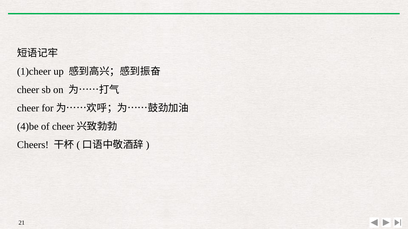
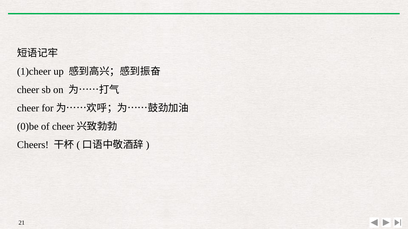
4)be: 4)be -> 0)be
